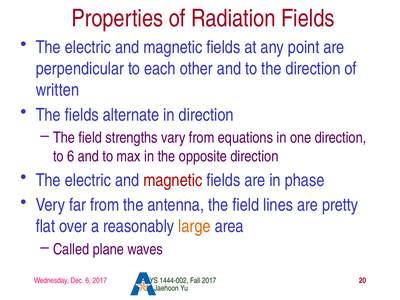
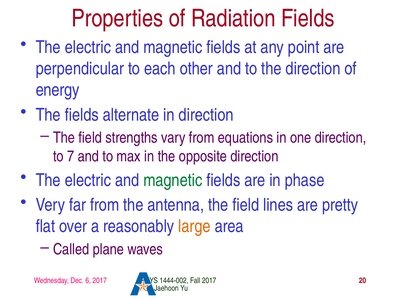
written: written -> energy
to 6: 6 -> 7
magnetic at (173, 180) colour: red -> green
